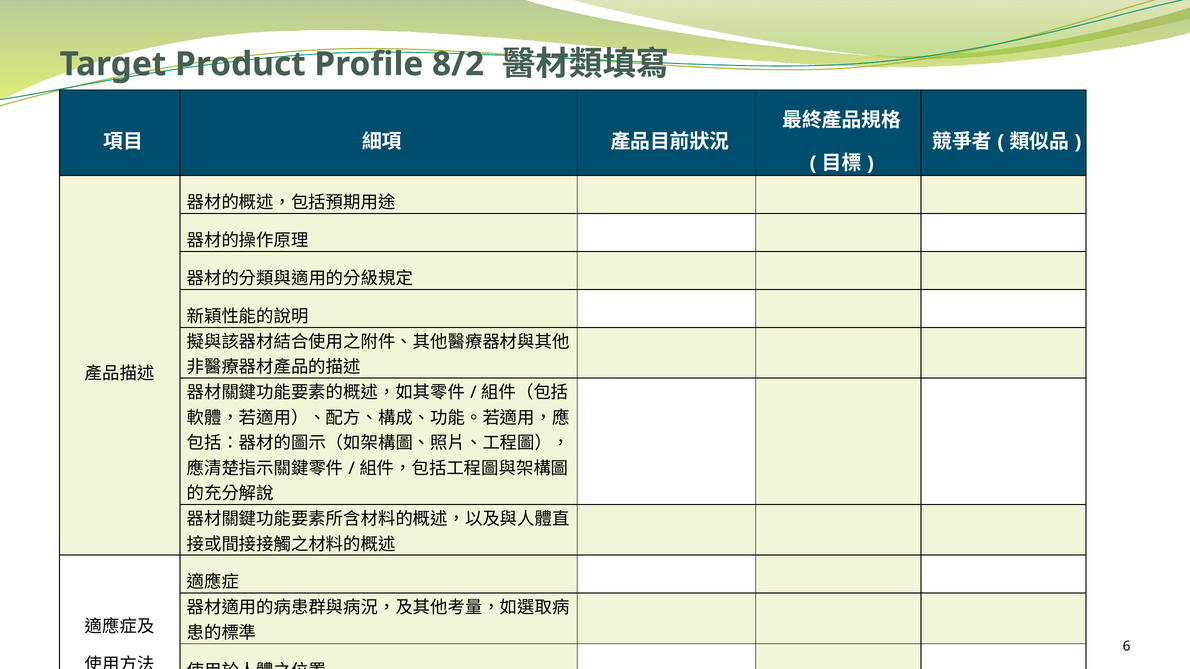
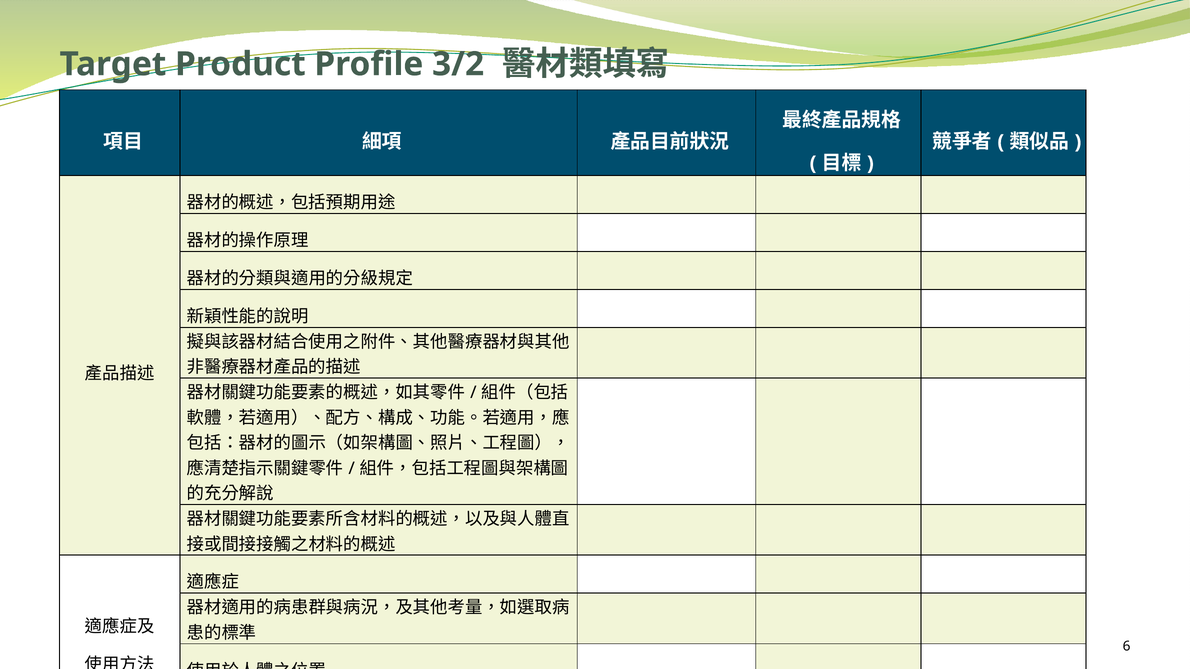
8/2: 8/2 -> 3/2
